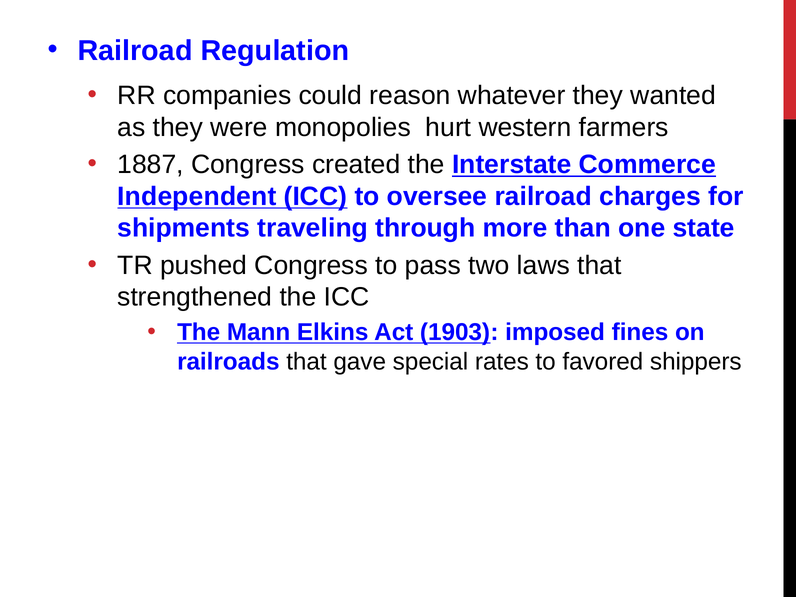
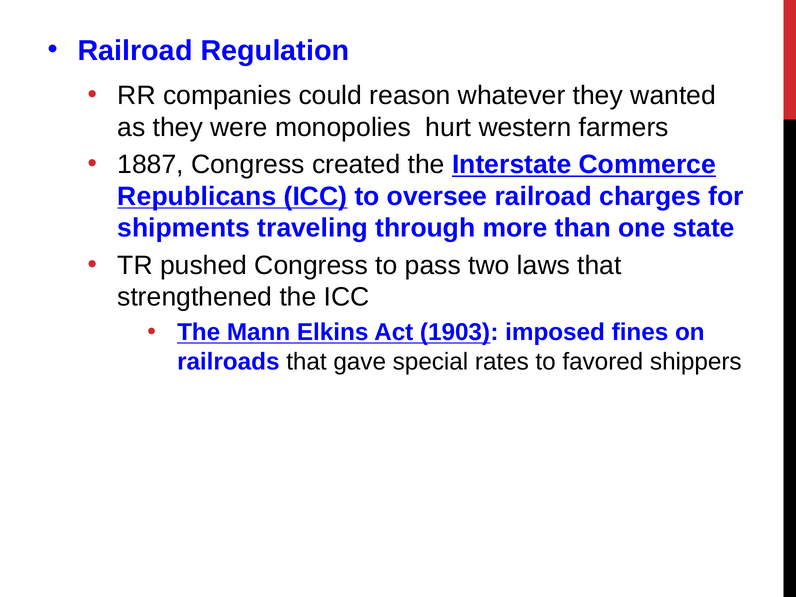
Independent: Independent -> Republicans
